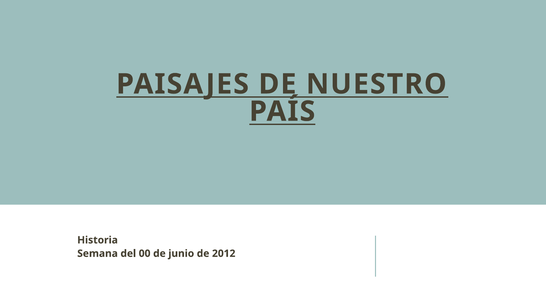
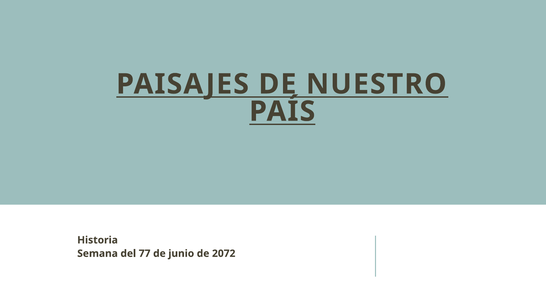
00: 00 -> 77
2012: 2012 -> 2072
